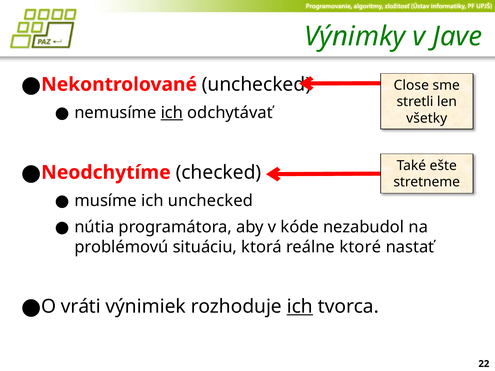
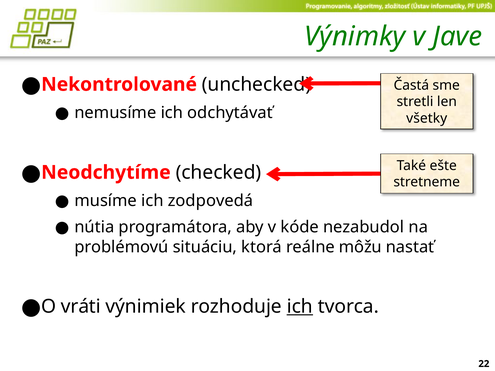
Close: Close -> Častá
ich at (172, 113) underline: present -> none
ich unchecked: unchecked -> zodpovedá
ktoré: ktoré -> môžu
